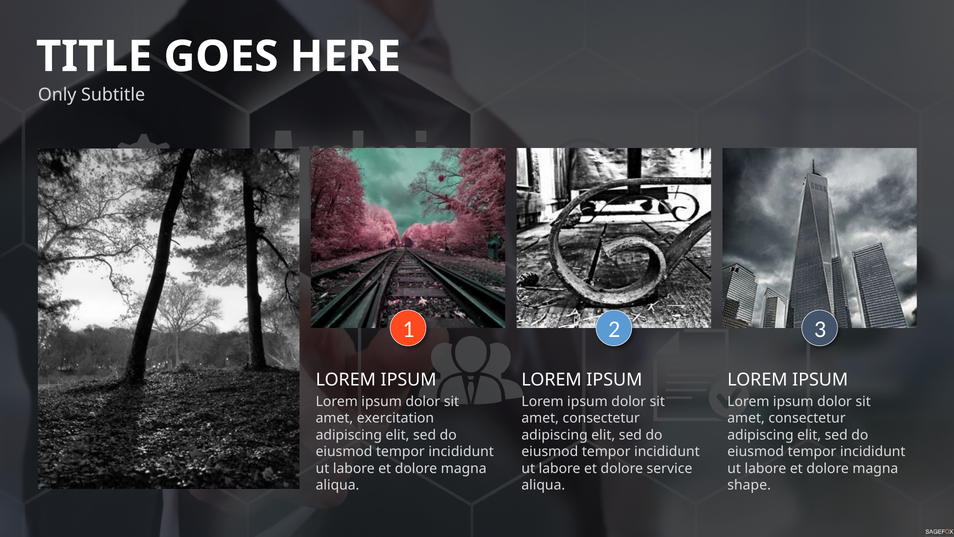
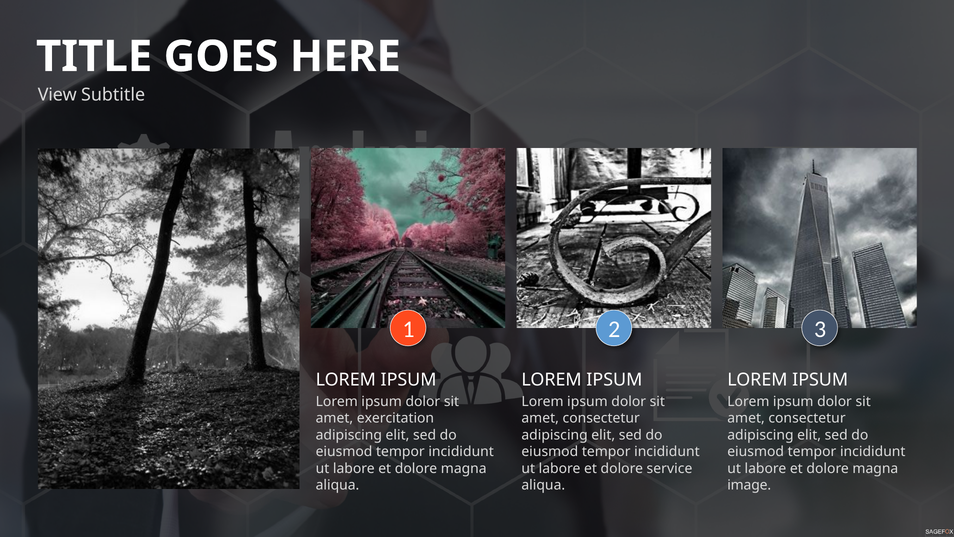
Only: Only -> View
shape: shape -> image
